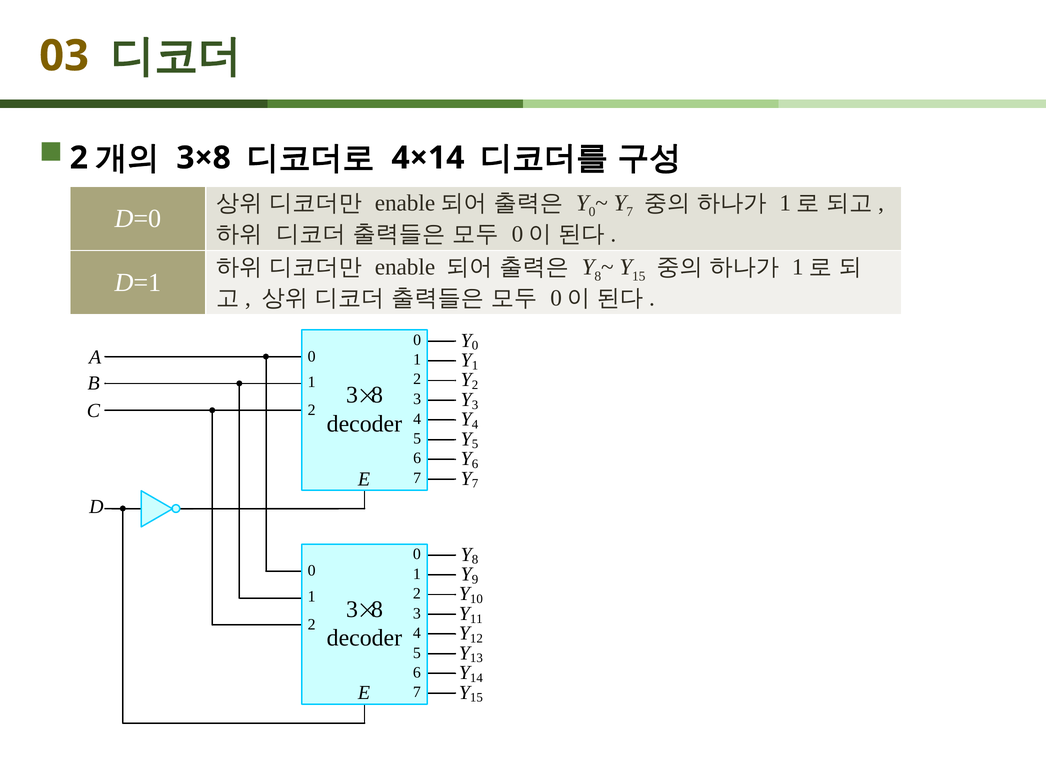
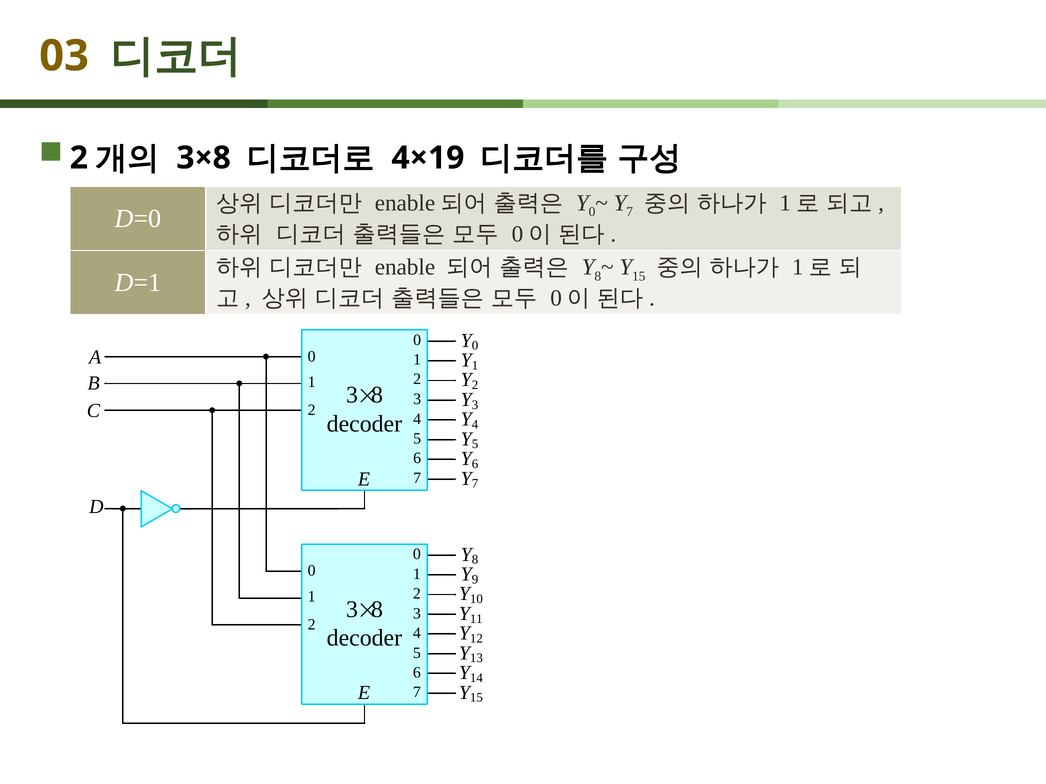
4×14: 4×14 -> 4×19
